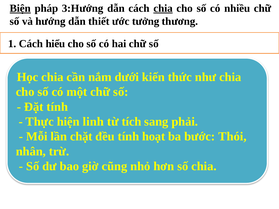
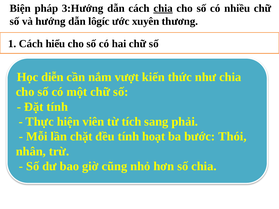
Biện underline: present -> none
thiết: thiết -> lôgíc
tưởng: tưởng -> xuyên
Học chia: chia -> diễn
dưới: dưới -> vượt
linh: linh -> viên
